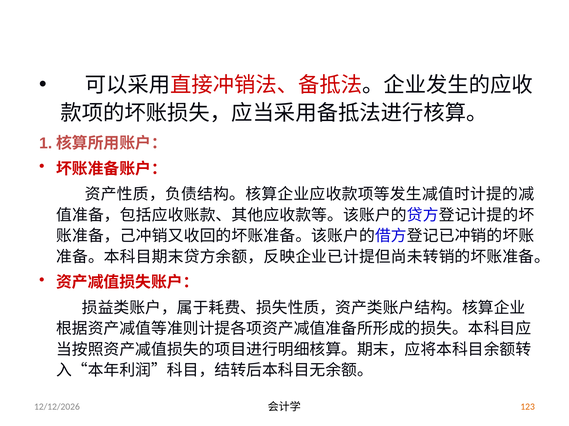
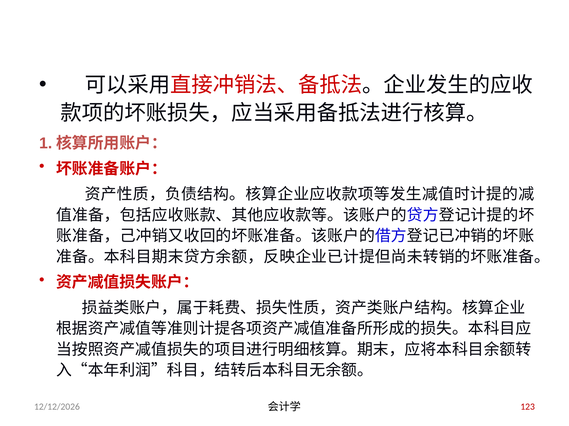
123 colour: orange -> red
